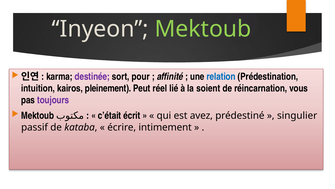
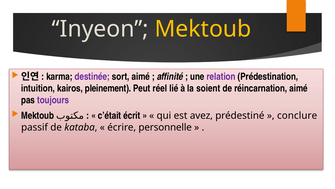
Mektoub at (203, 29) colour: light green -> yellow
sort pour: pour -> aimé
relation colour: blue -> purple
réincarnation vous: vous -> aimé
singulier: singulier -> conclure
intimement: intimement -> personnelle
